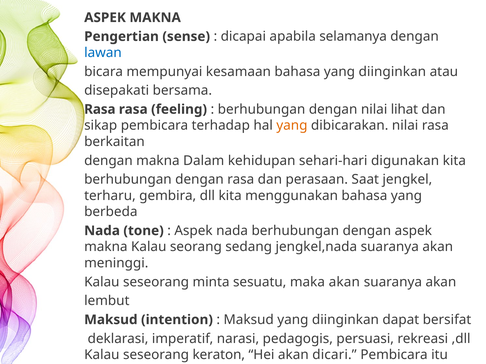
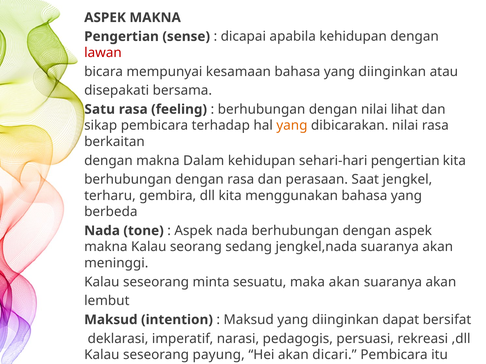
apabila selamanya: selamanya -> kehidupan
lawan colour: blue -> red
Rasa at (100, 109): Rasa -> Satu
sehari-hari digunakan: digunakan -> pengertian
seseorang keraton: keraton -> payung
